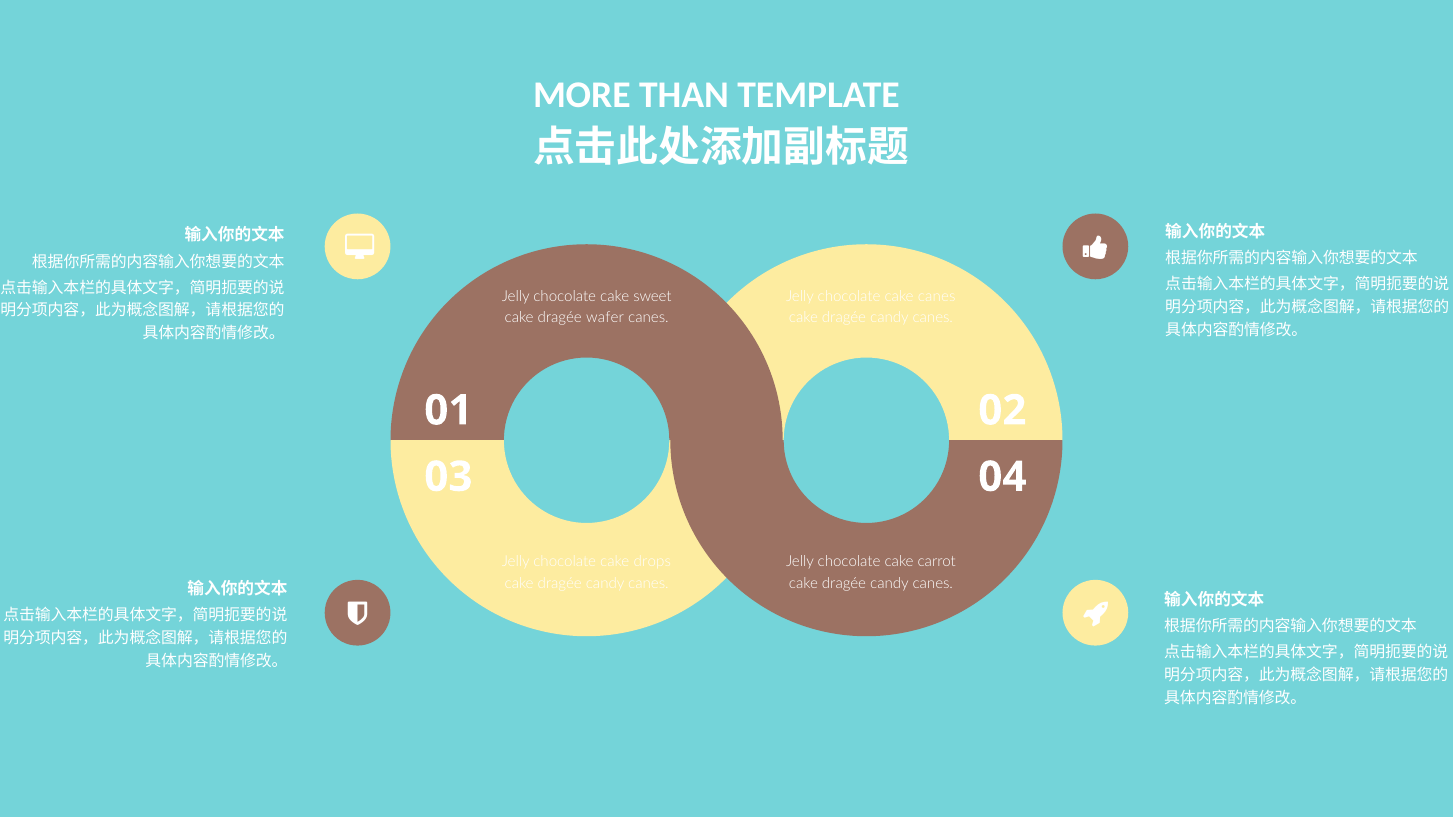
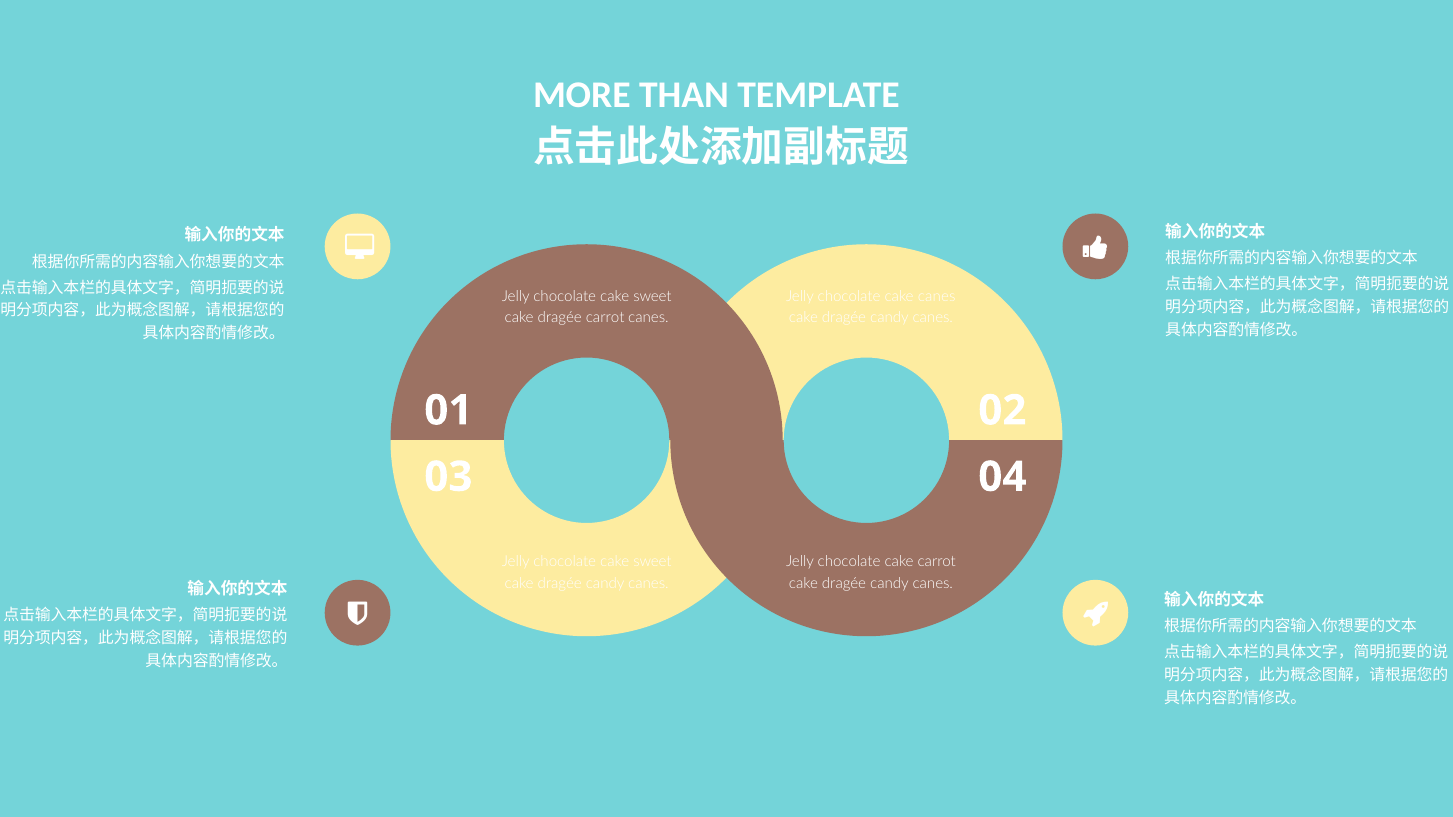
dragée wafer: wafer -> carrot
drops at (652, 562): drops -> sweet
